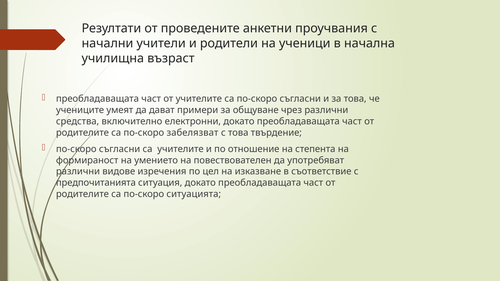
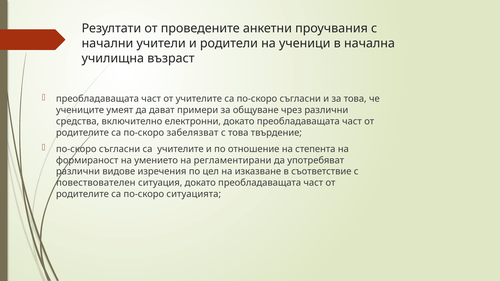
повествователен: повествователен -> регламентирани
предпочитанията: предпочитанията -> повествователен
